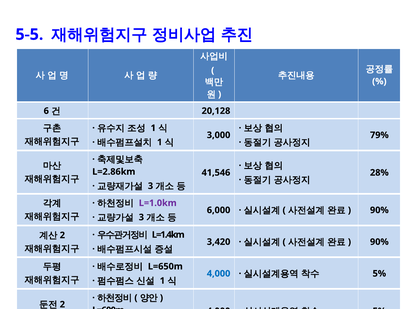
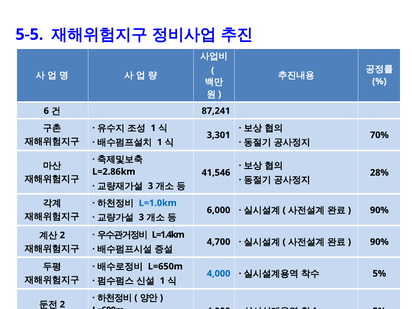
20,128: 20,128 -> 87,241
3,000: 3,000 -> 3,301
79%: 79% -> 70%
L=1.0km colour: purple -> blue
3,420: 3,420 -> 4,700
